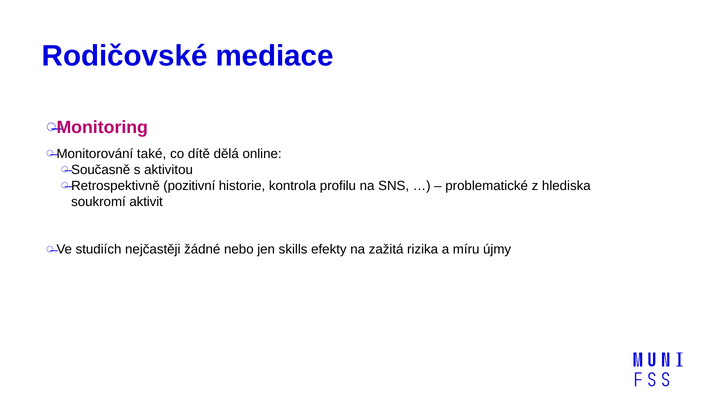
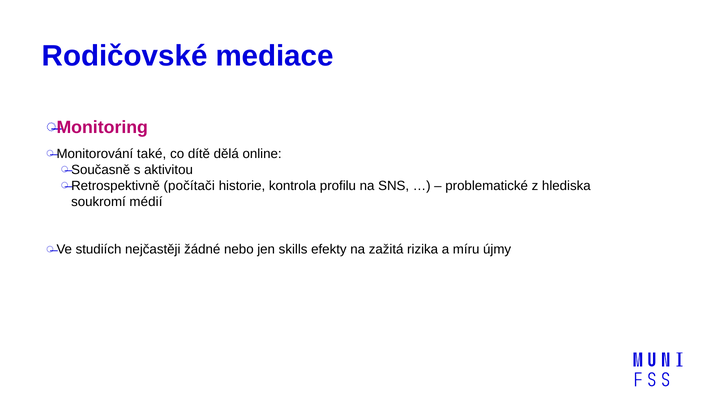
pozitivní: pozitivní -> počítači
aktivit: aktivit -> médií
